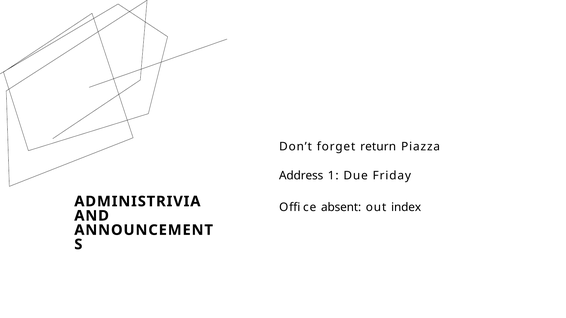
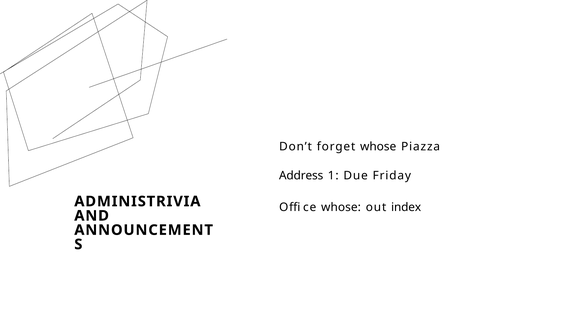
forget return: return -> whose
Office absent: absent -> whose
